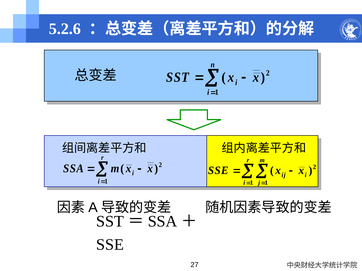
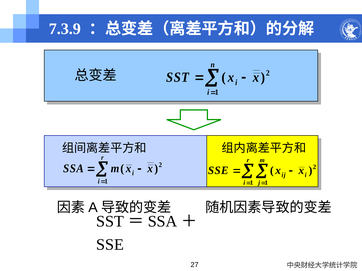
5.2.6: 5.2.6 -> 7.3.9
